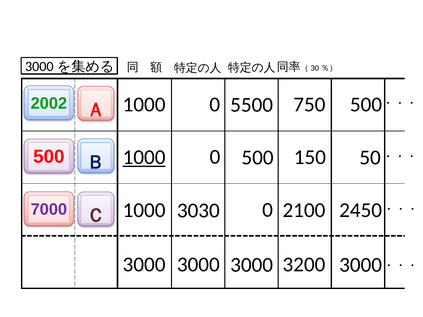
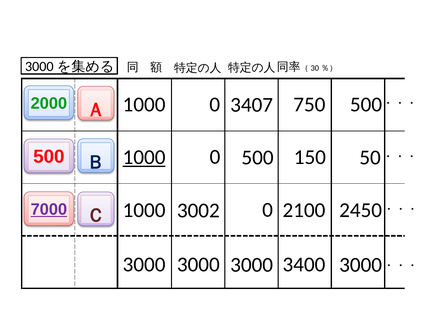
2002: 2002 -> 2000
5500: 5500 -> 3407
7000 underline: none -> present
3030: 3030 -> 3002
3200: 3200 -> 3400
